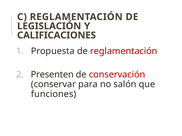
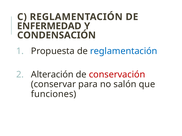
LEGISLACIÓN: LEGISLACIÓN -> ENFERMEDAD
CALIFICACIONES: CALIFICACIONES -> CONDENSACIÓN
reglamentación at (124, 51) colour: red -> blue
Presenten: Presenten -> Alteración
